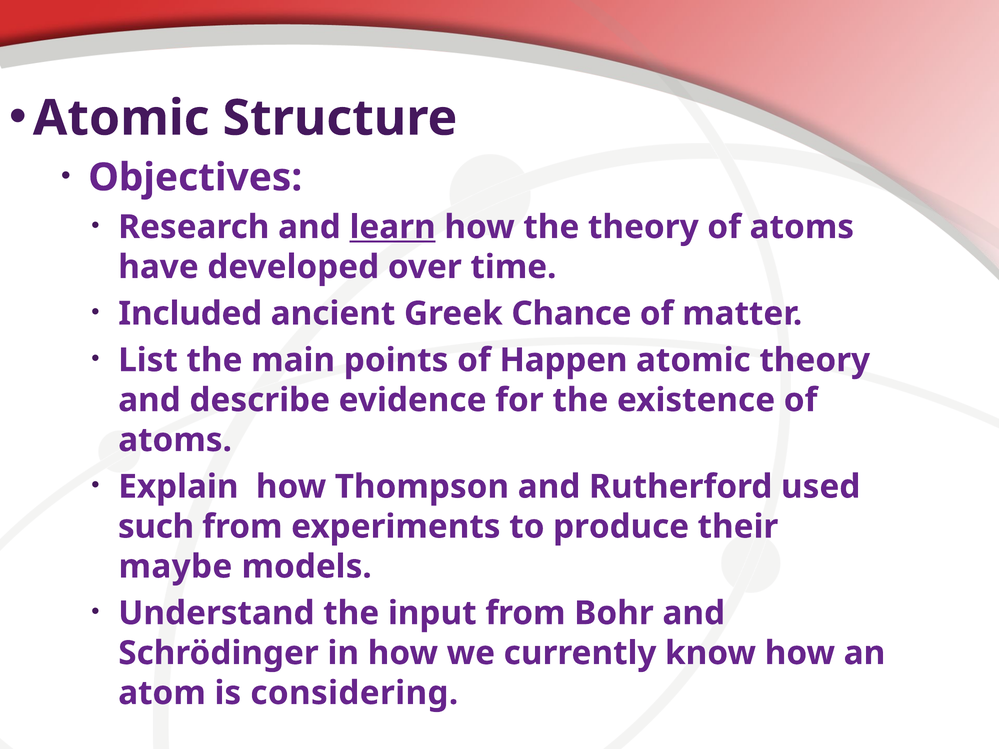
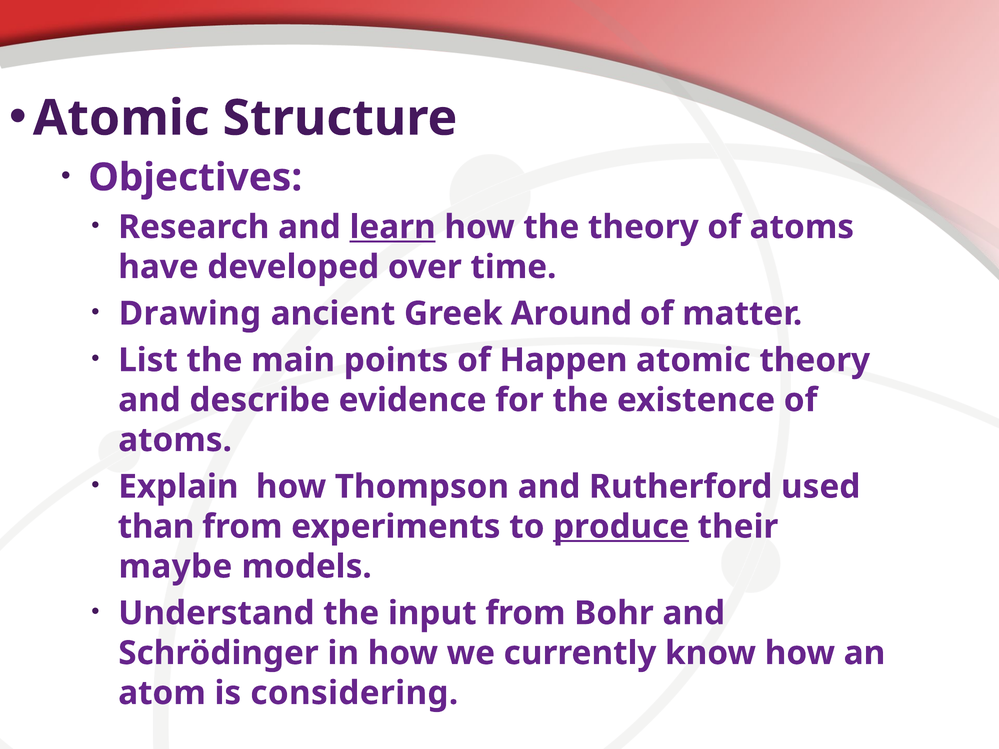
Included: Included -> Drawing
Chance: Chance -> Around
such: such -> than
produce underline: none -> present
